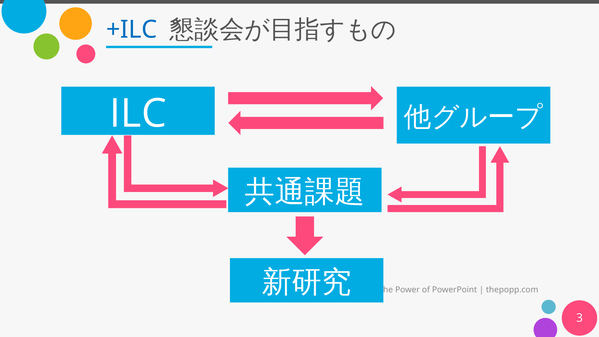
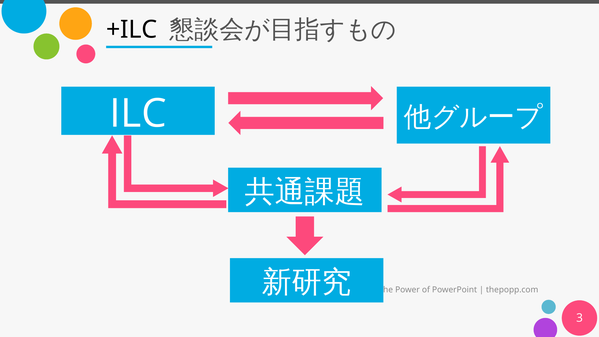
+ILC colour: blue -> black
